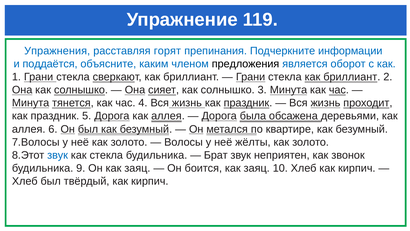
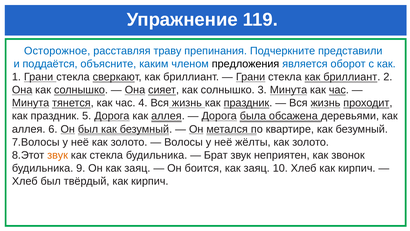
Упражнения: Упражнения -> Осторожное
горят: горят -> траву
информации: информации -> представили
звук at (58, 155) colour: blue -> orange
